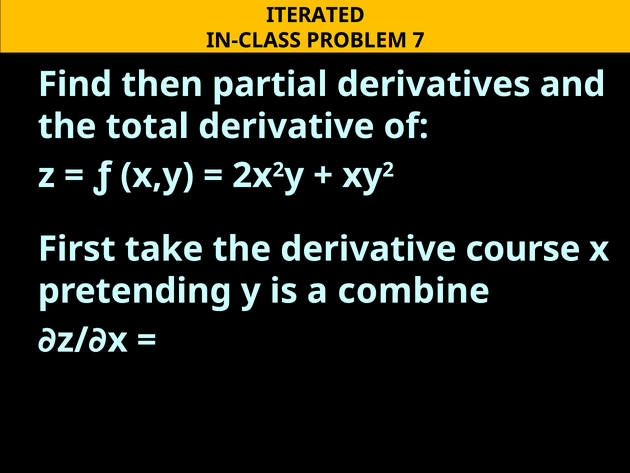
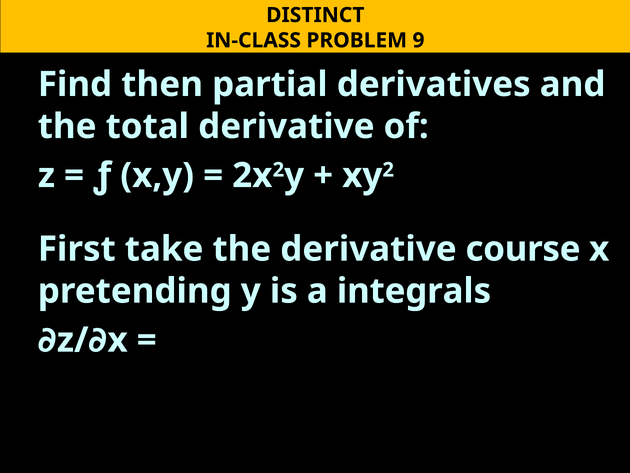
ITERATED: ITERATED -> DISTINCT
7: 7 -> 9
combine: combine -> integrals
